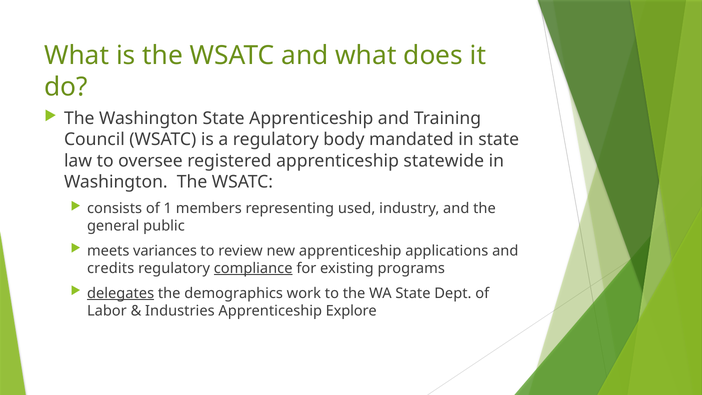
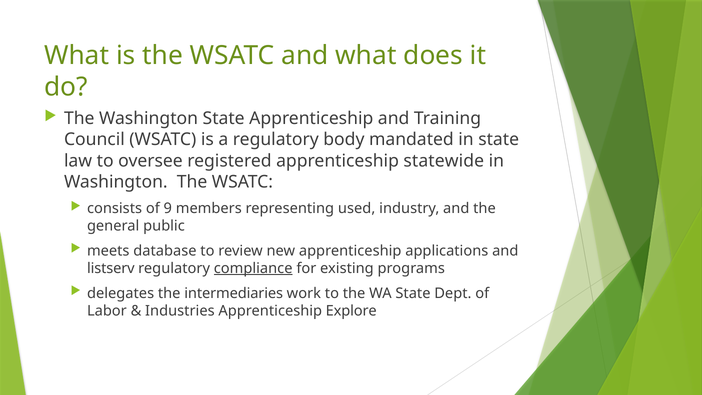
1: 1 -> 9
variances: variances -> database
credits: credits -> listserv
delegates underline: present -> none
demographics: demographics -> intermediaries
